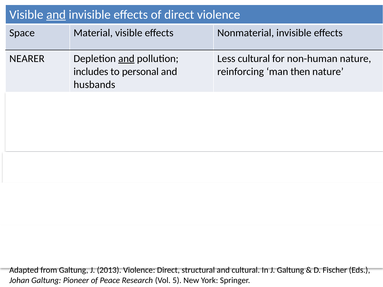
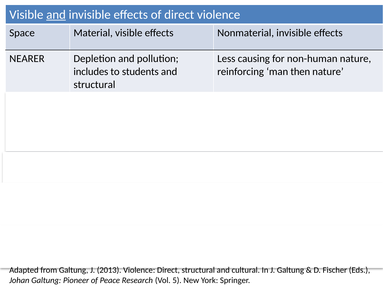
and at (126, 59) underline: present -> none
Less cultural: cultural -> causing
personal: personal -> students
husbands at (94, 85): husbands -> structural
